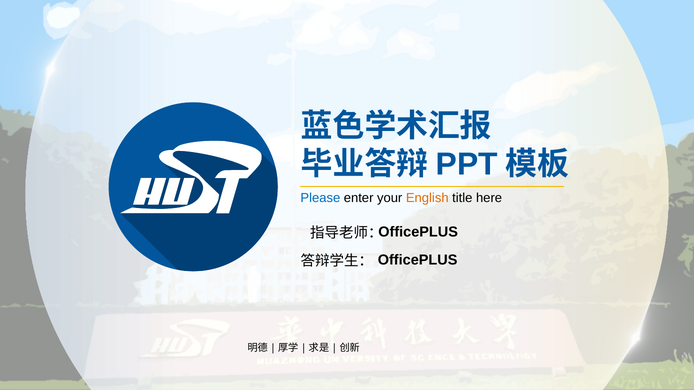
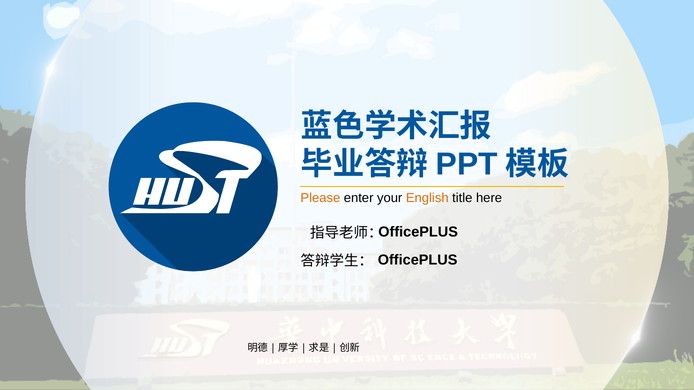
Please colour: blue -> orange
